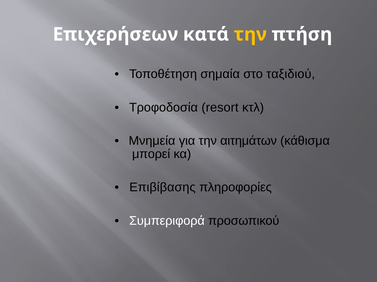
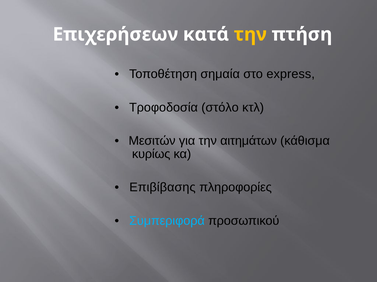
ταξιδιού: ταξιδιού -> express
resort: resort -> στόλο
Μνημεία: Μνημεία -> Μεσιτών
μπορεί: μπορεί -> κυρίως
Συμπεριφορά colour: white -> light blue
